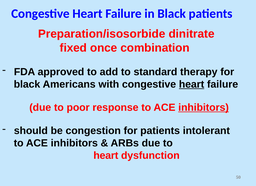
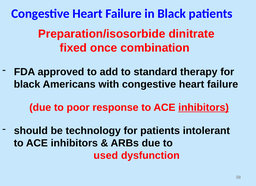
heart at (192, 84) underline: present -> none
congestion: congestion -> technology
heart at (106, 156): heart -> used
